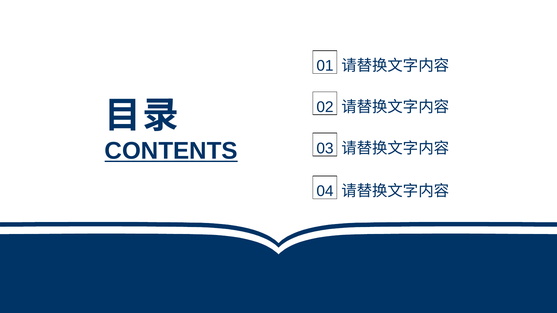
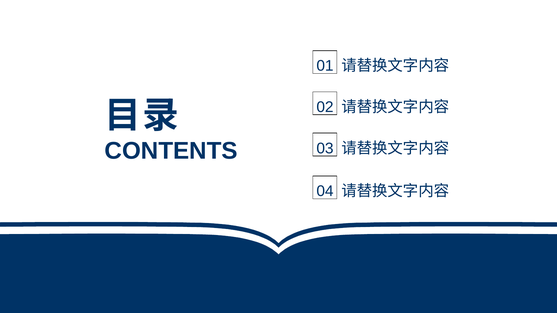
CONTENTS underline: present -> none
